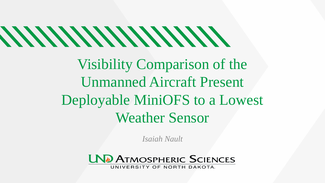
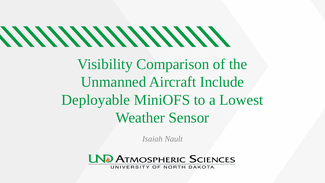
Present: Present -> Include
